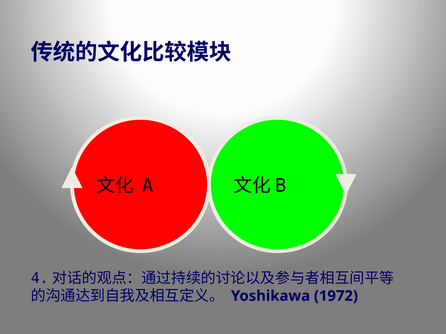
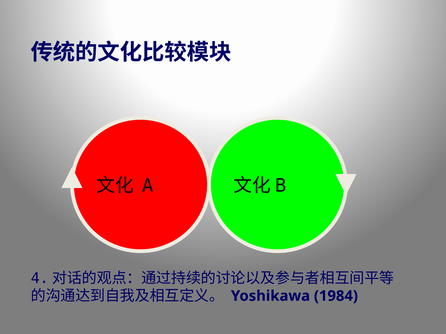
1972: 1972 -> 1984
